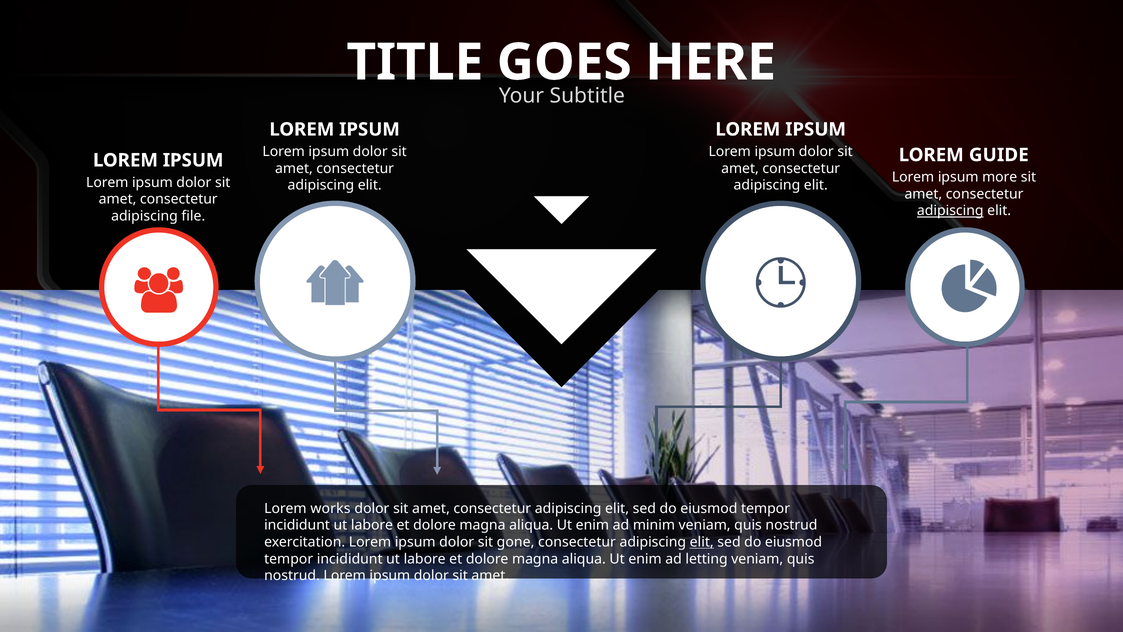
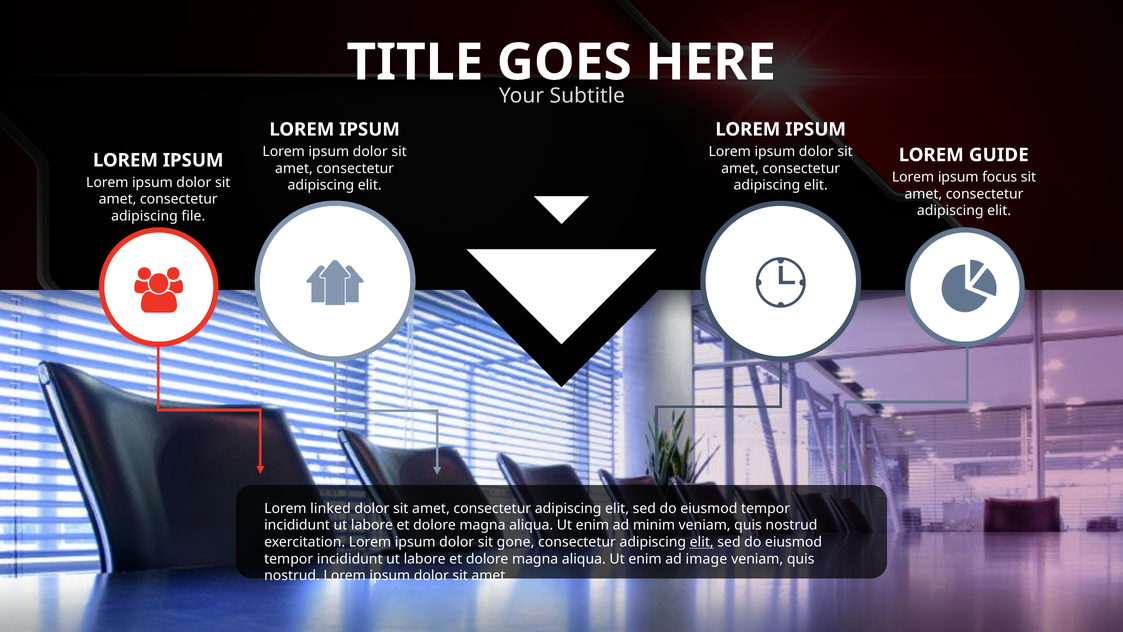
more: more -> focus
adipiscing at (950, 211) underline: present -> none
works: works -> linked
letting: letting -> image
